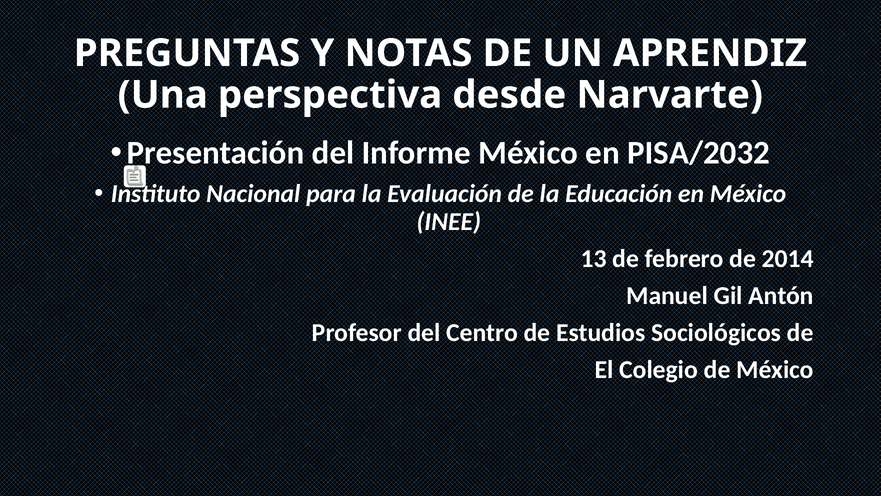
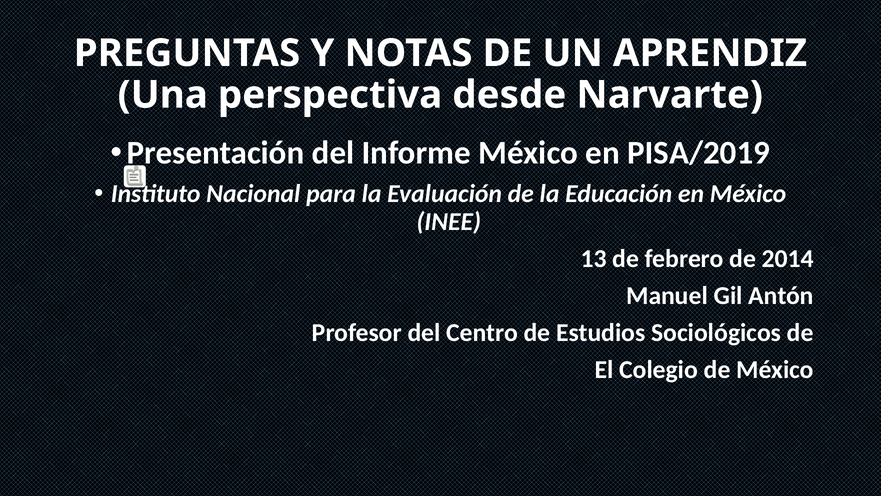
PISA/2032: PISA/2032 -> PISA/2019
